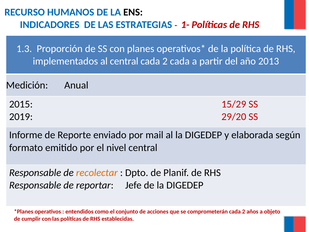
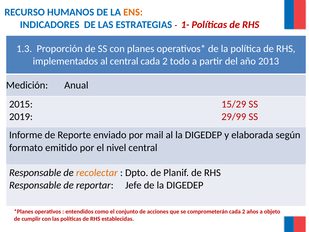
ENS colour: black -> orange
2 cada: cada -> todo
29/20: 29/20 -> 29/99
